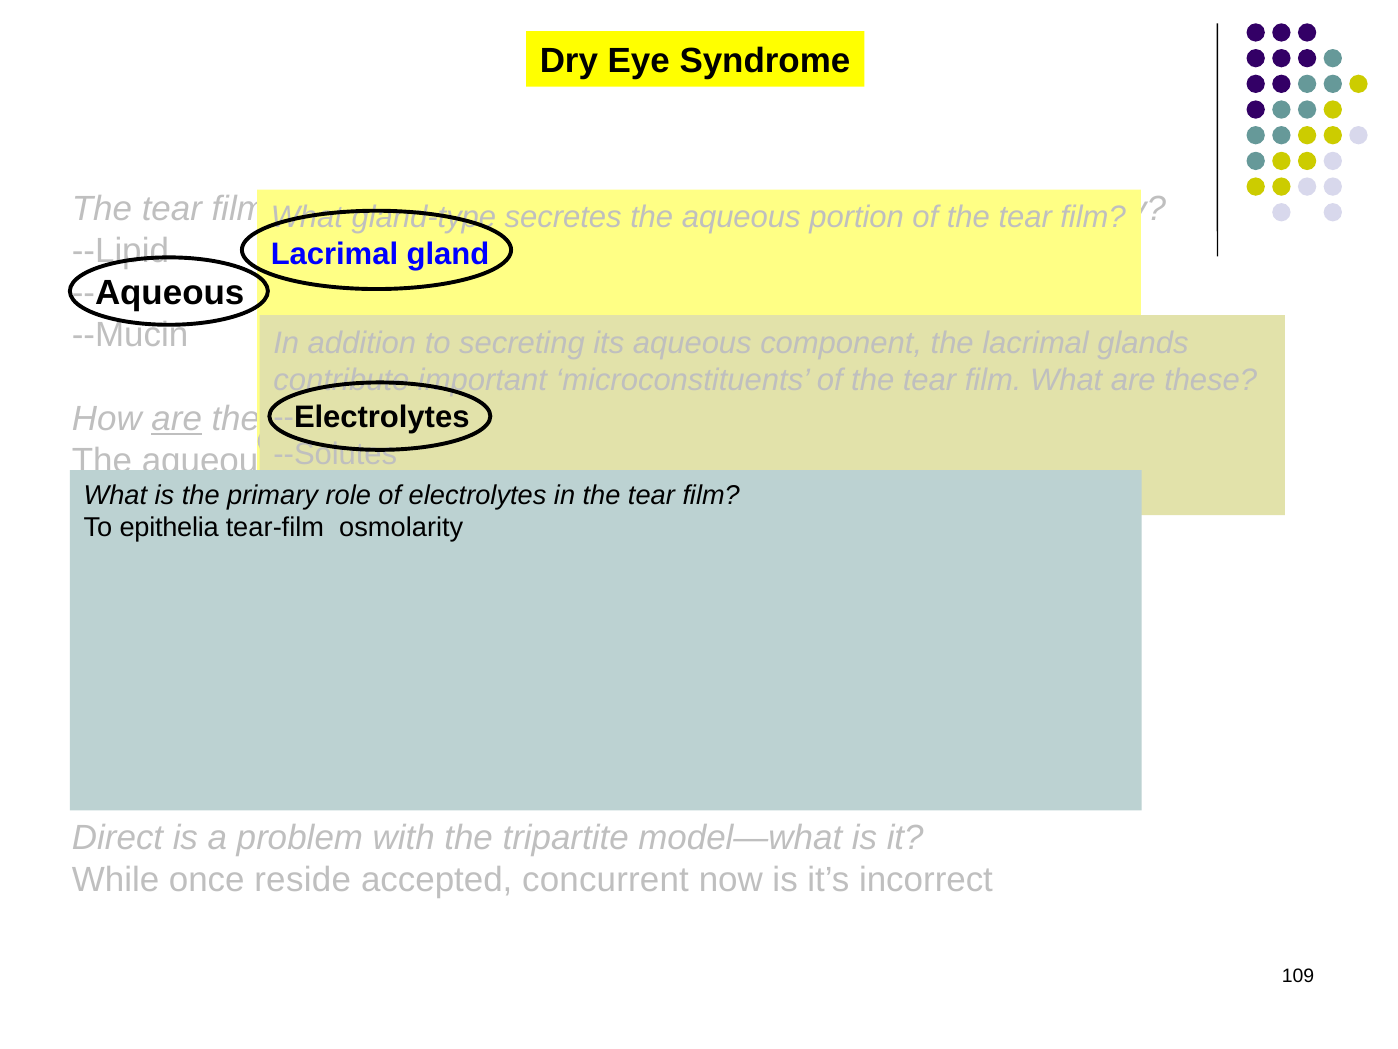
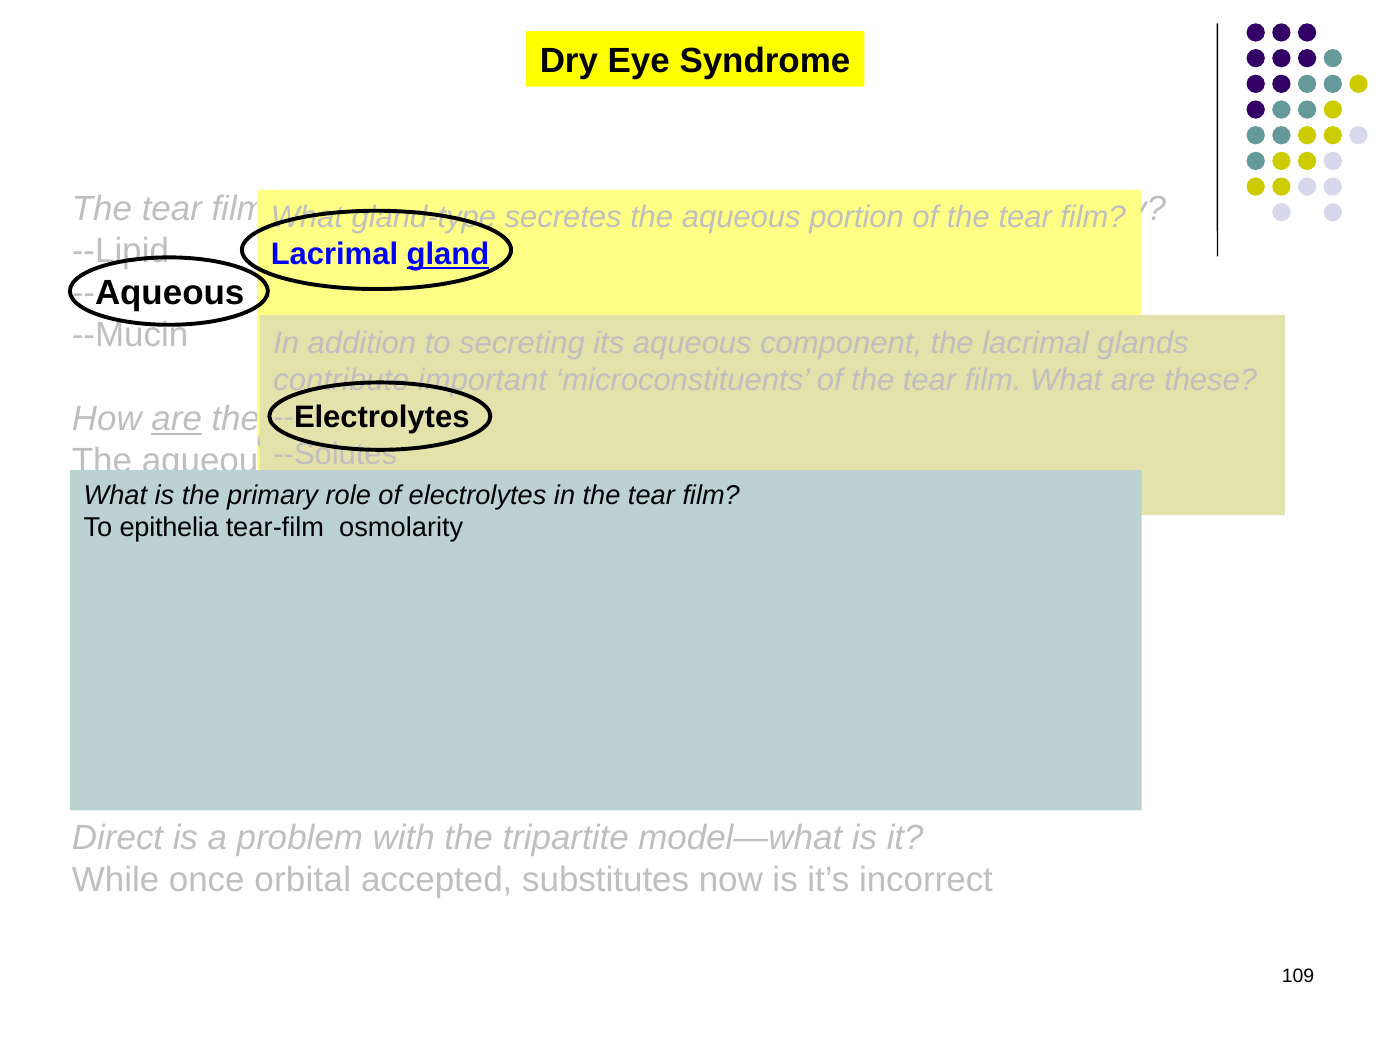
gland at (448, 254) underline: none -> present
reside: reside -> orbital
concurrent: concurrent -> substitutes
